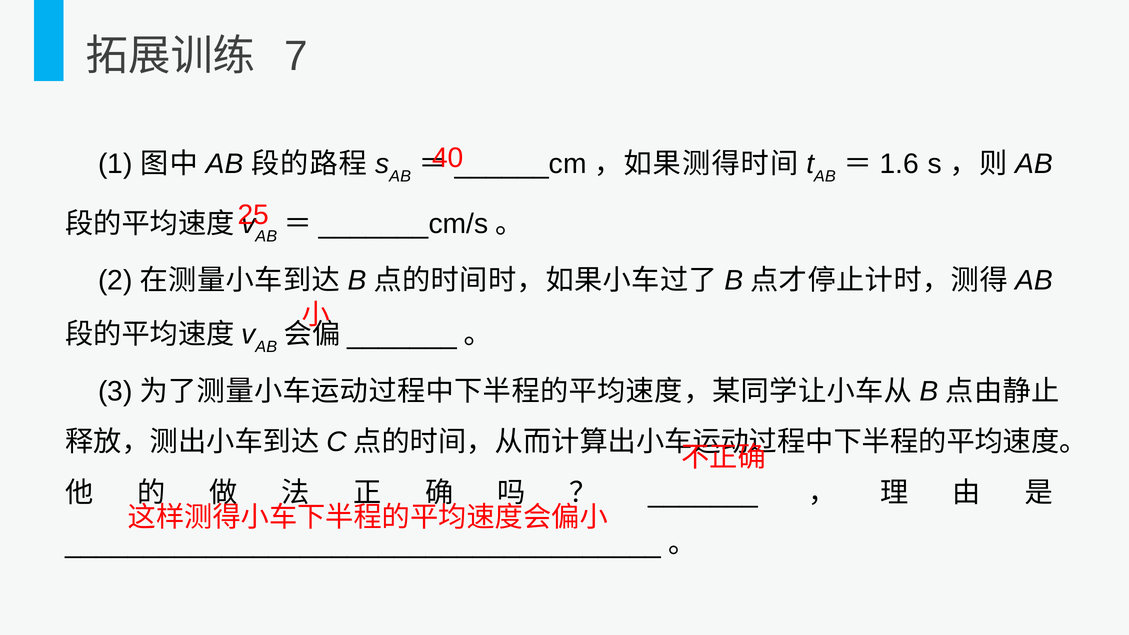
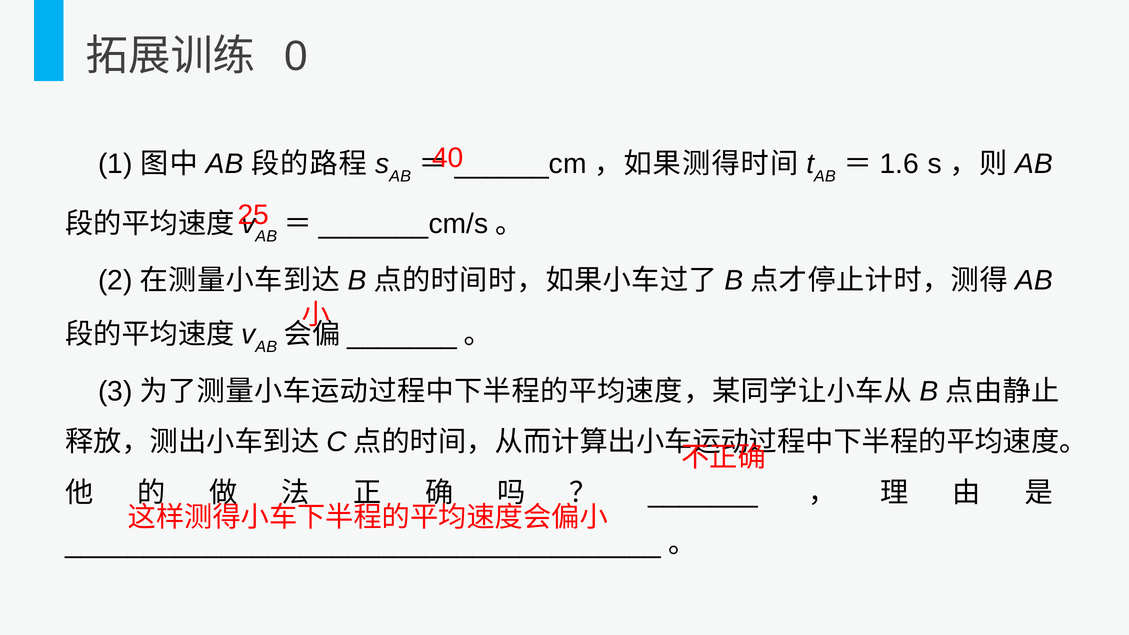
7: 7 -> 0
